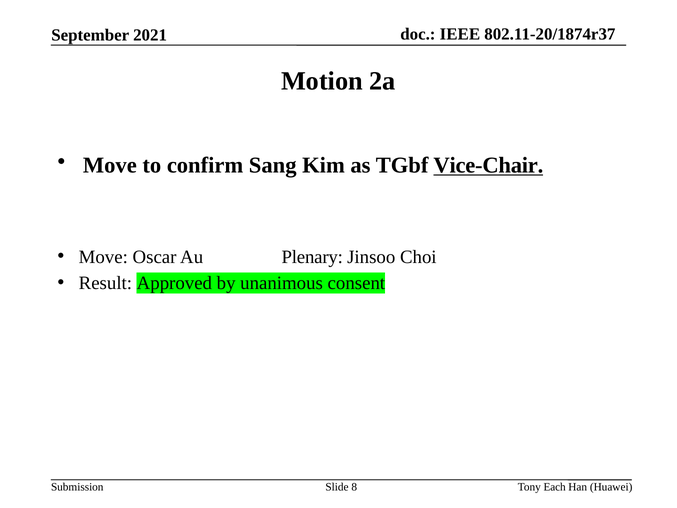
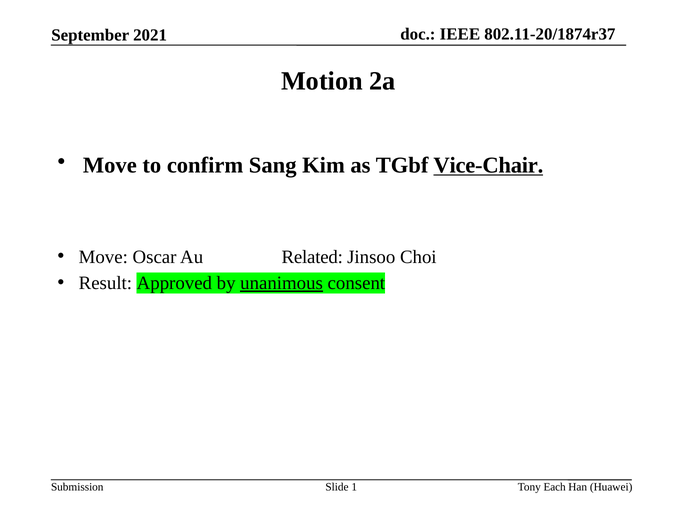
Plenary: Plenary -> Related
unanimous underline: none -> present
8: 8 -> 1
